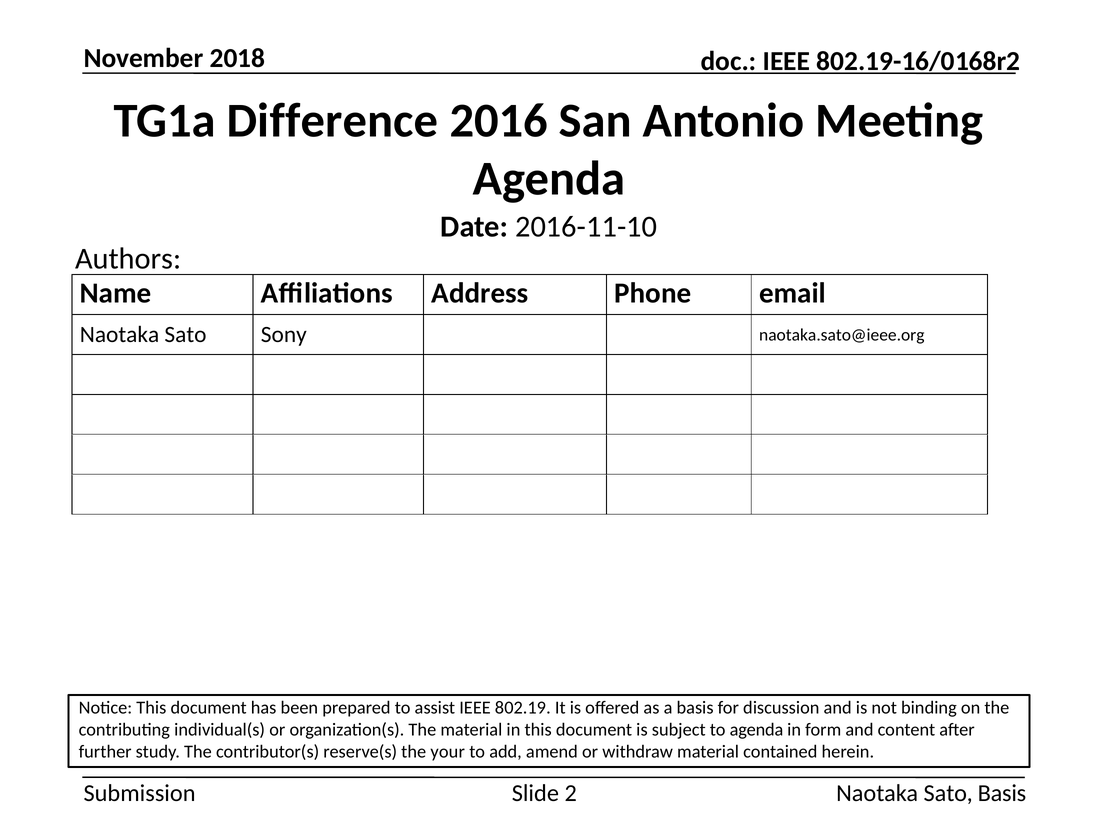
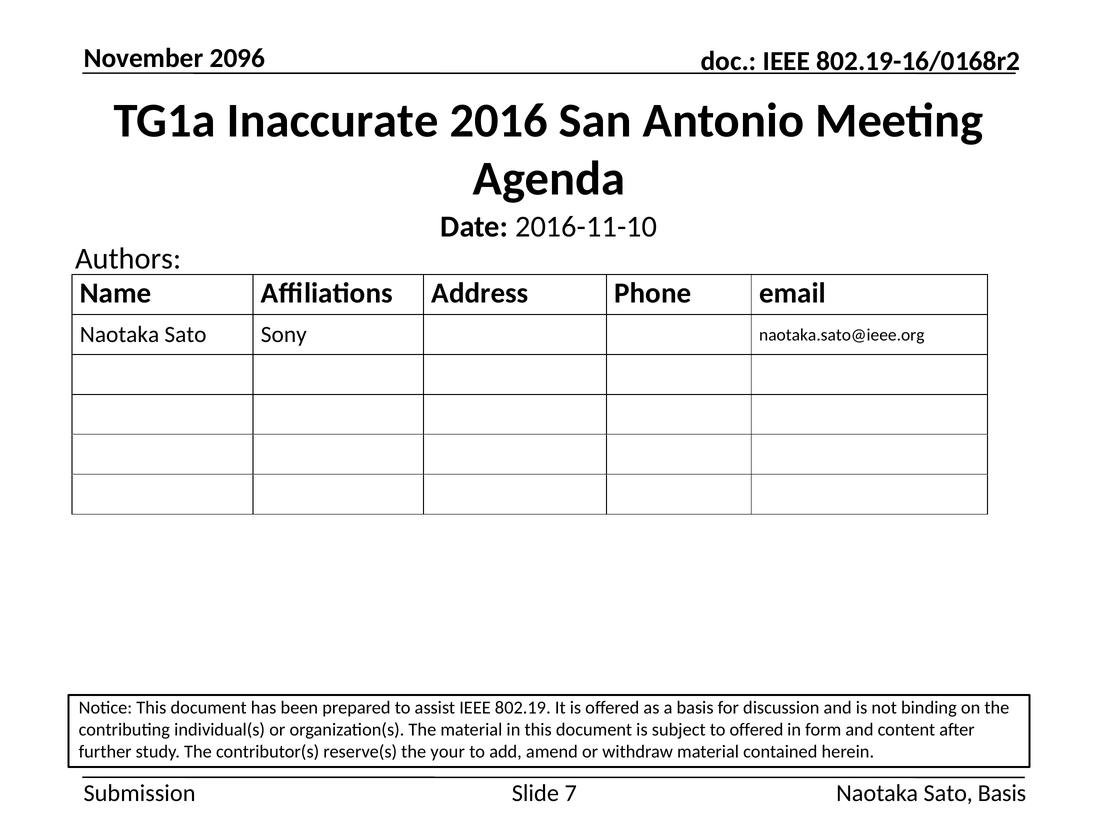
2018: 2018 -> 2096
Difference: Difference -> Inaccurate
to agenda: agenda -> offered
2: 2 -> 7
